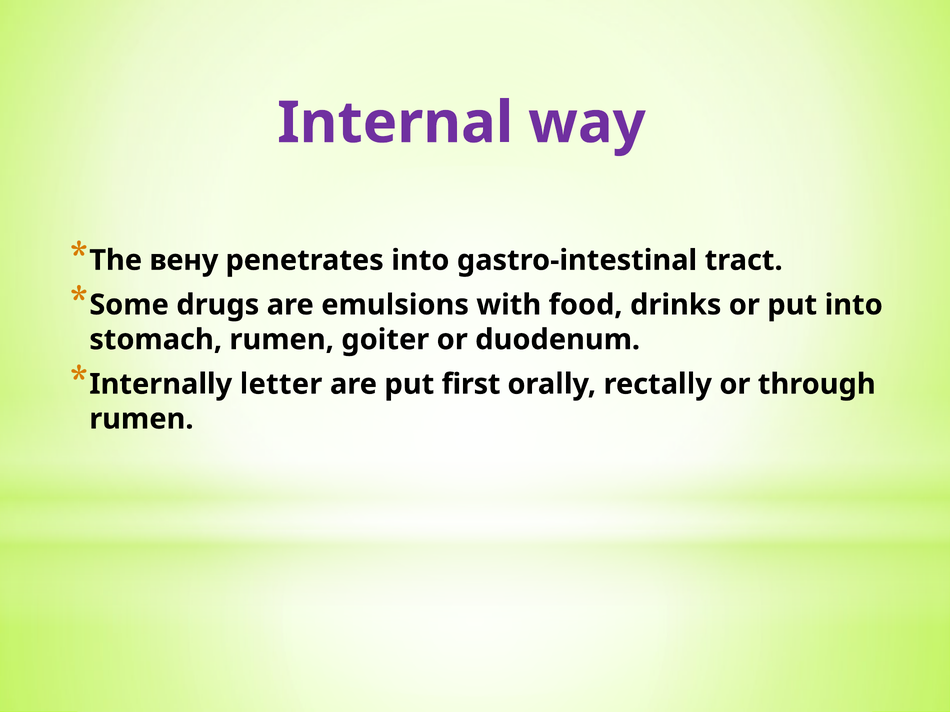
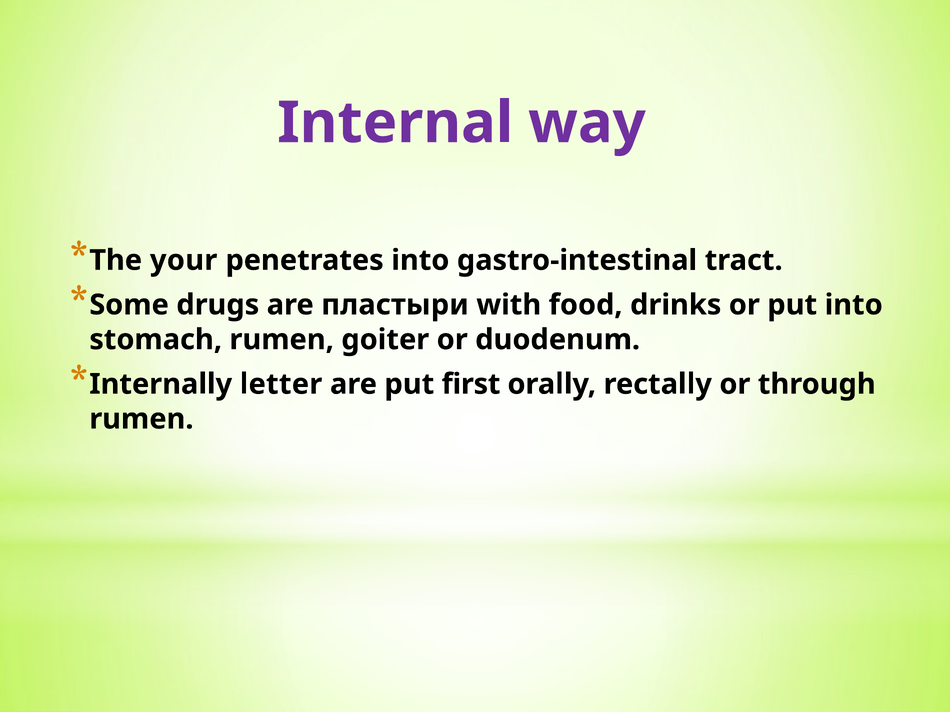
вену: вену -> your
emulsions: emulsions -> пластыри
